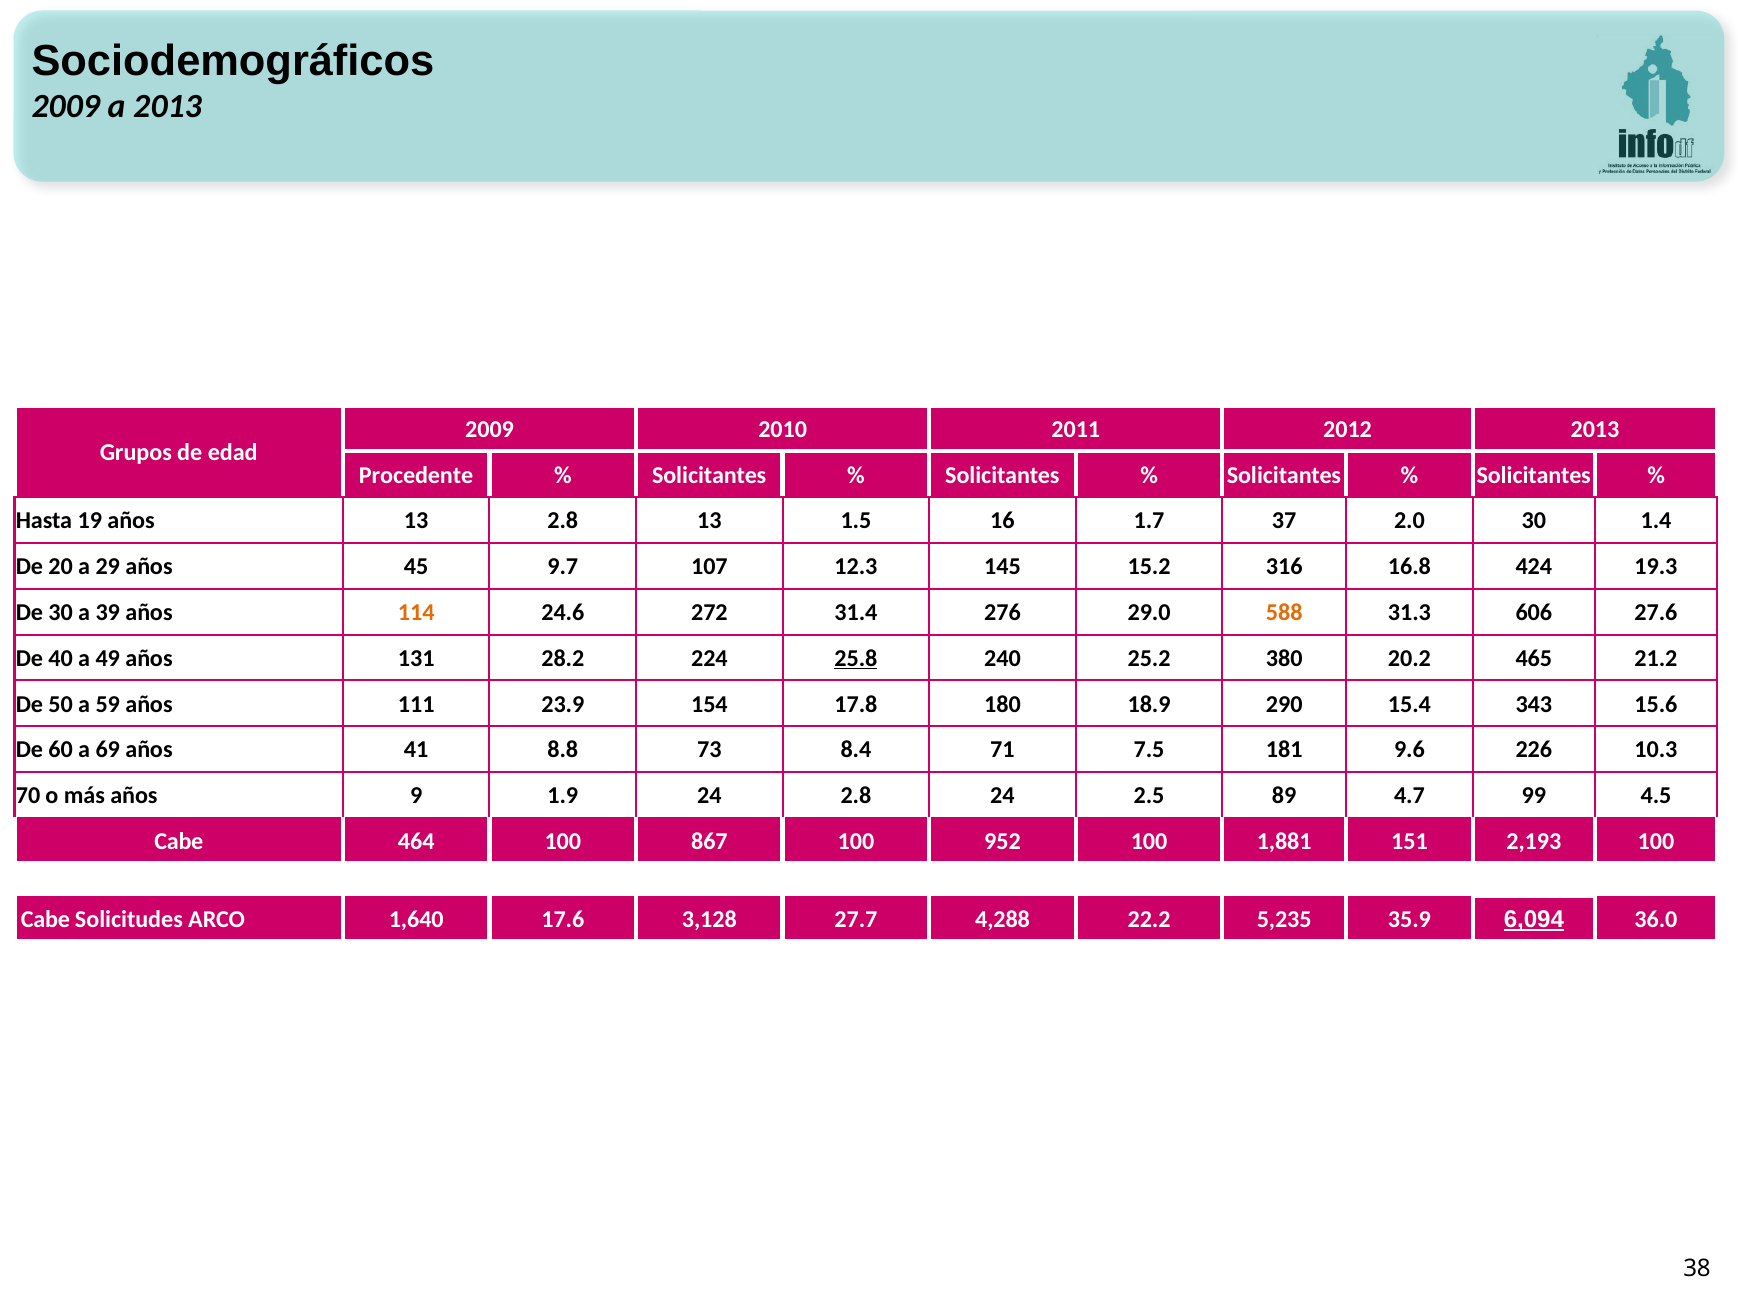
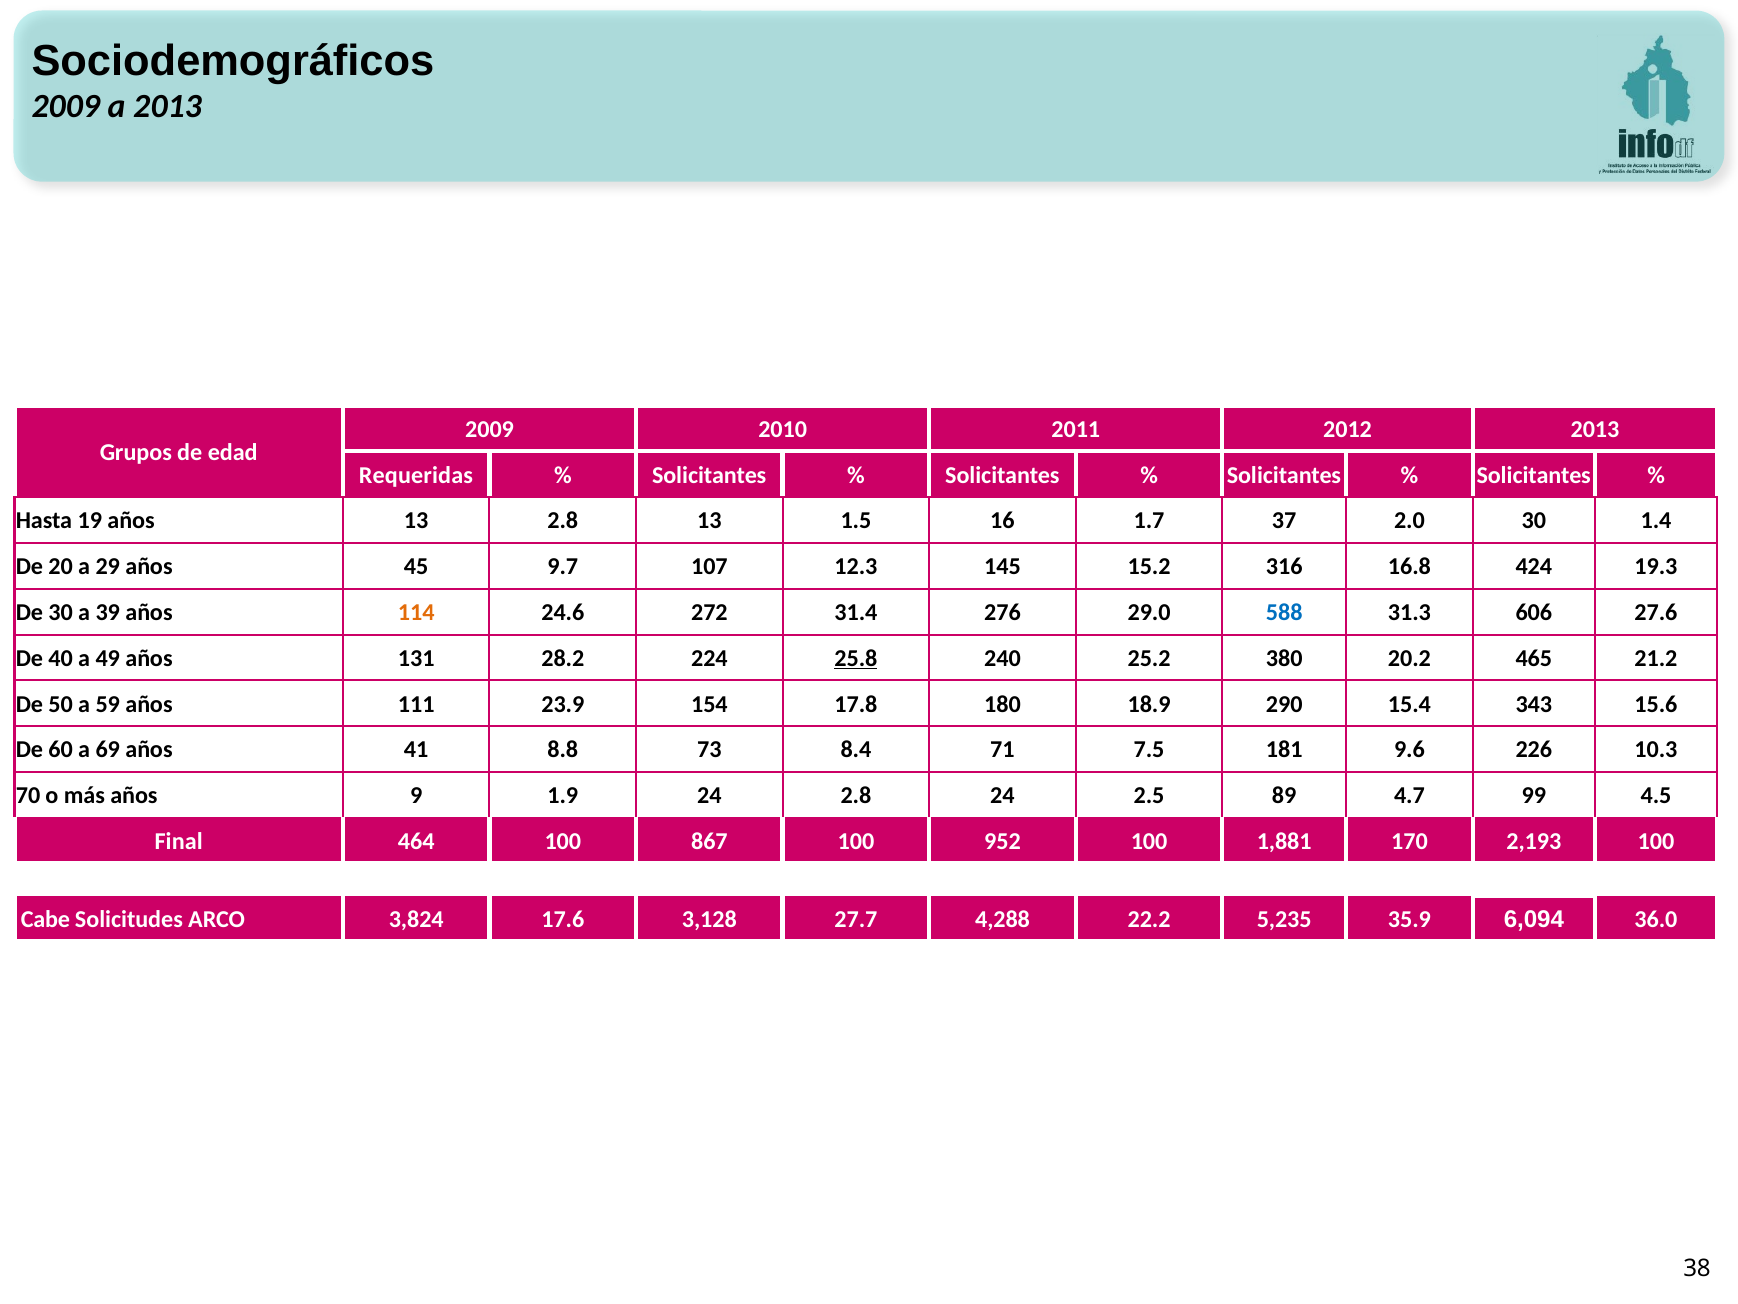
Procedente: Procedente -> Requeridas
588 colour: orange -> blue
Cabe at (179, 841): Cabe -> Final
151: 151 -> 170
1,640: 1,640 -> 3,824
6,094 underline: present -> none
